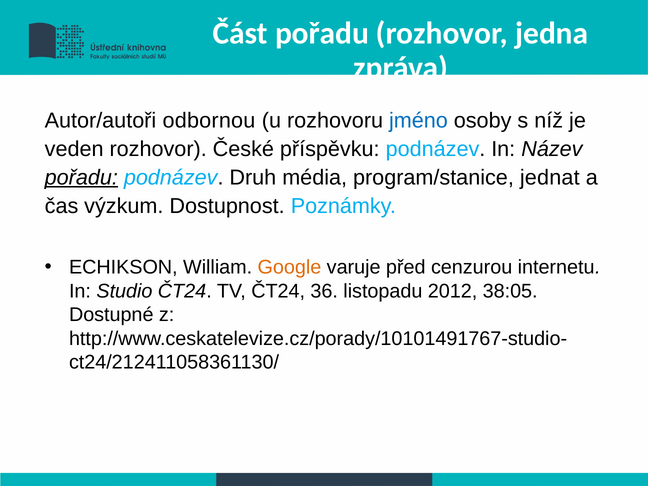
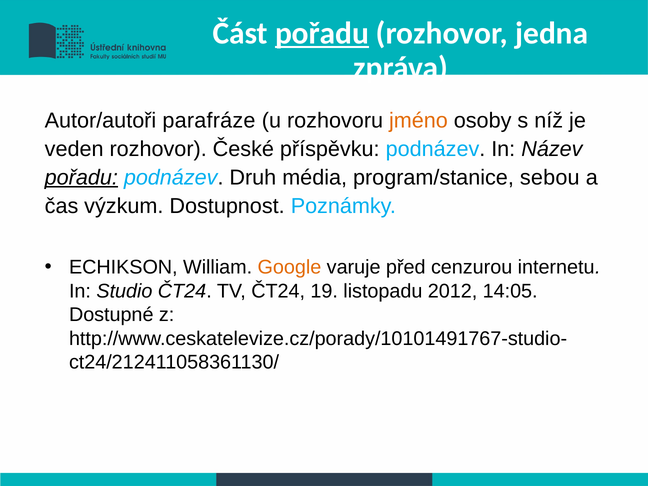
pořadu at (322, 34) underline: none -> present
odbornou: odbornou -> parafráze
jméno colour: blue -> orange
jednat: jednat -> sebou
36: 36 -> 19
38:05: 38:05 -> 14:05
